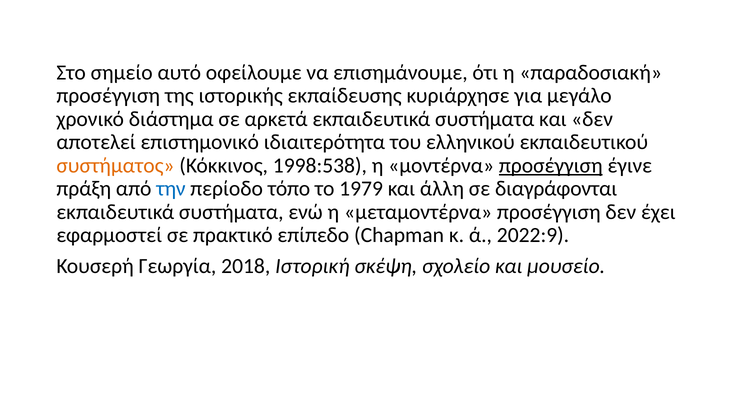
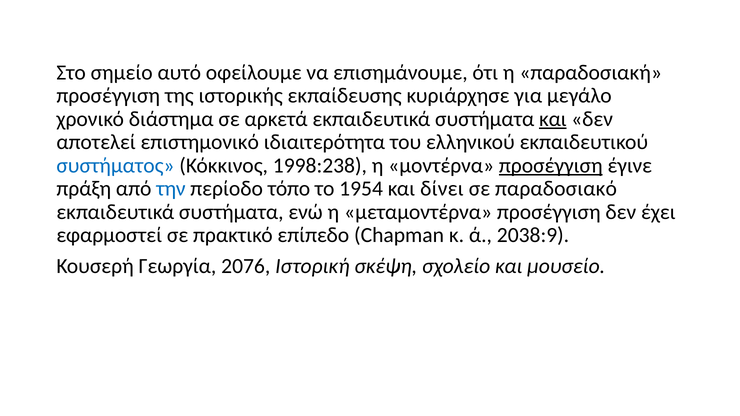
και at (553, 119) underline: none -> present
συστήματος colour: orange -> blue
1998:538: 1998:538 -> 1998:238
1979: 1979 -> 1954
άλλη: άλλη -> δίνει
διαγράφονται: διαγράφονται -> παραδοσιακό
2022:9: 2022:9 -> 2038:9
2018: 2018 -> 2076
